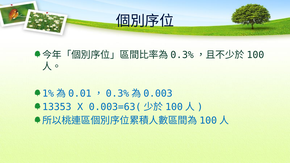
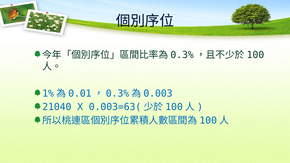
13353: 13353 -> 21040
